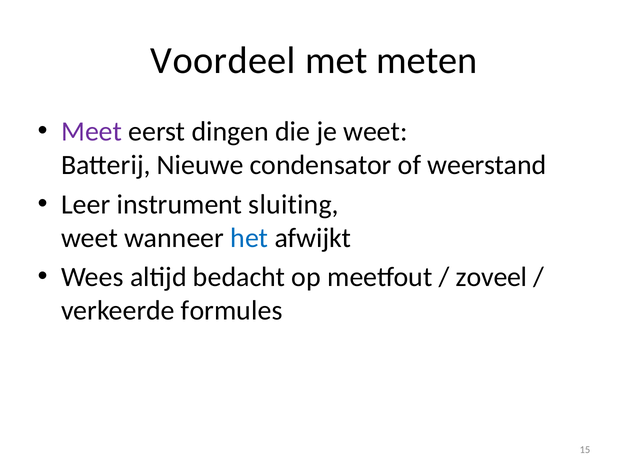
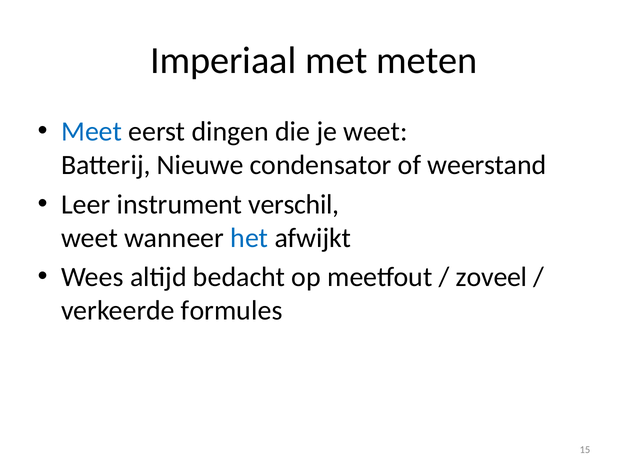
Voordeel: Voordeel -> Imperiaal
Meet colour: purple -> blue
sluiting: sluiting -> verschil
